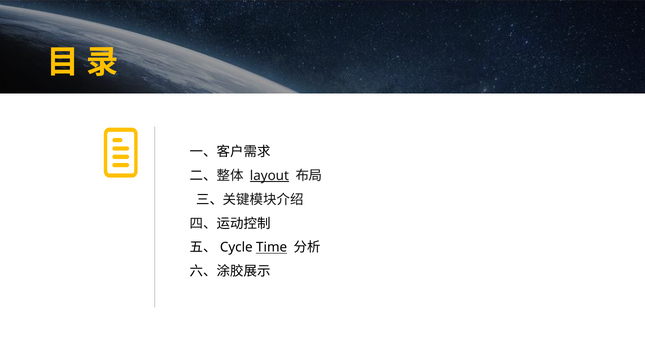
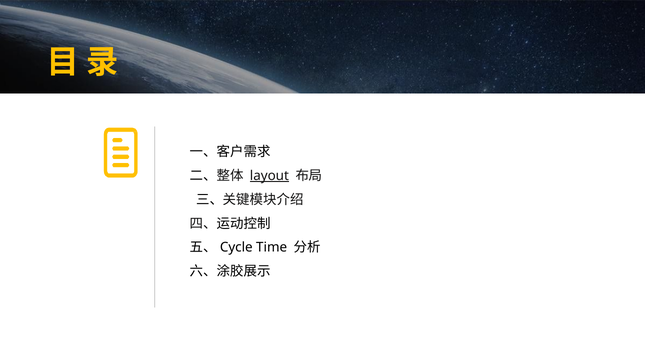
Time underline: present -> none
